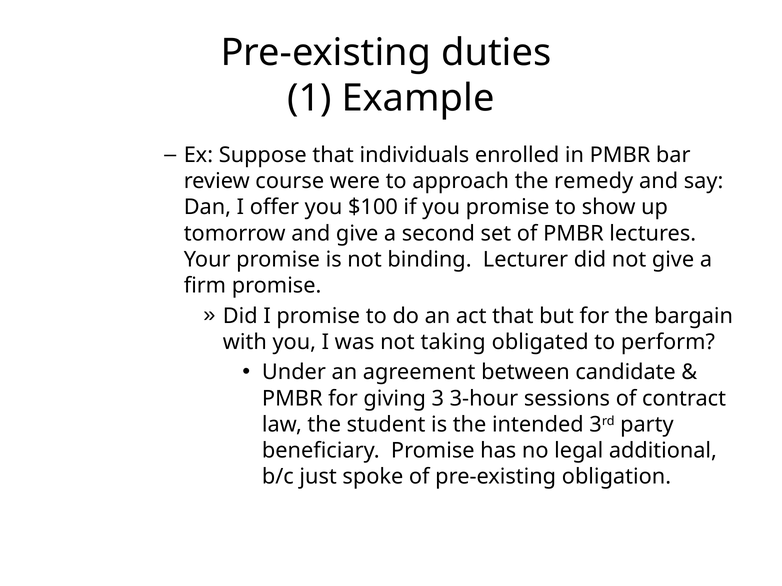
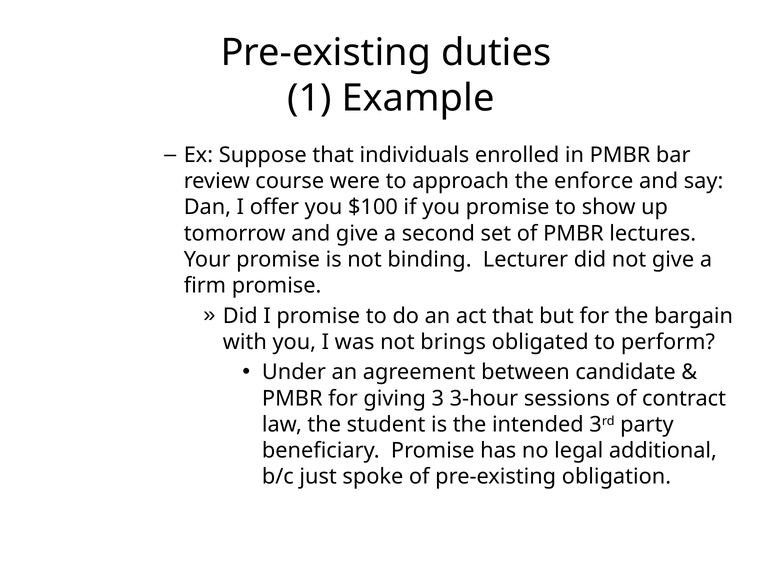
remedy: remedy -> enforce
taking: taking -> brings
